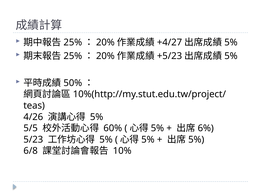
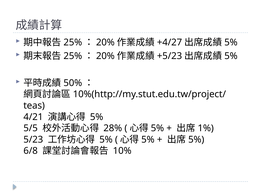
4/26: 4/26 -> 4/21
60%: 60% -> 28%
6%: 6% -> 1%
